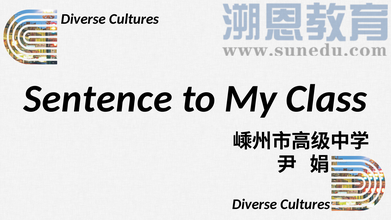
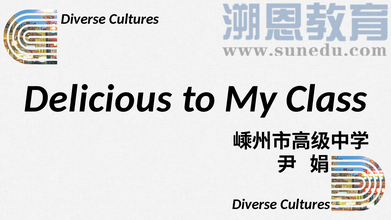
Sentence: Sentence -> Delicious
